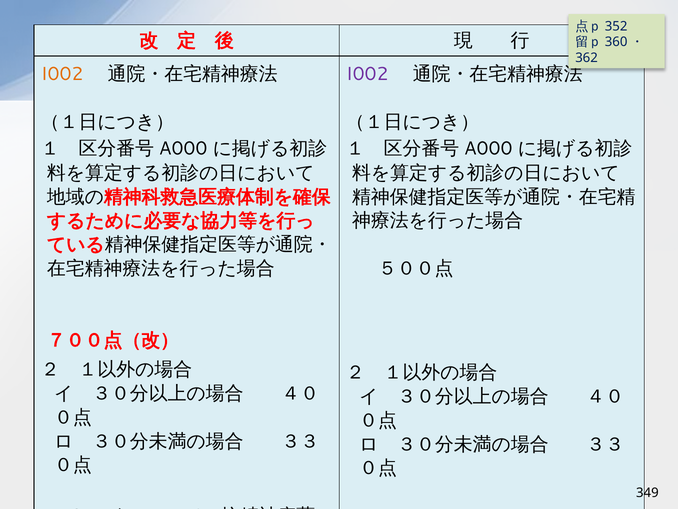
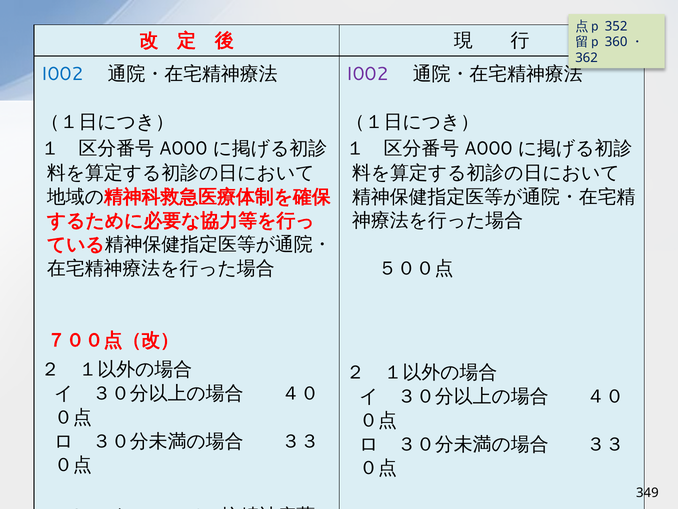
I002 at (62, 74) colour: orange -> blue
